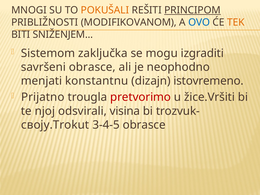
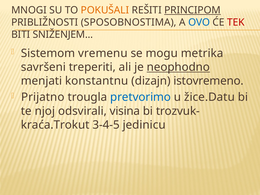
MODIFIKOVANOM: MODIFIKOVANOM -> SPOSOBNOSTIMA
TEK colour: orange -> red
zaključka: zaključka -> vremenu
izgraditi: izgraditi -> metrika
savršeni obrasce: obrasce -> treperiti
neophodno underline: none -> present
pretvorimo colour: red -> blue
žice.Vršiti: žice.Vršiti -> žice.Datu
своју.Trokut: своју.Trokut -> kraća.Trokut
3-4-5 obrasce: obrasce -> jedinicu
